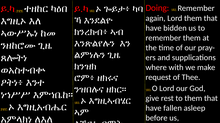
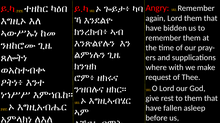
Doing: Doing -> Angry
